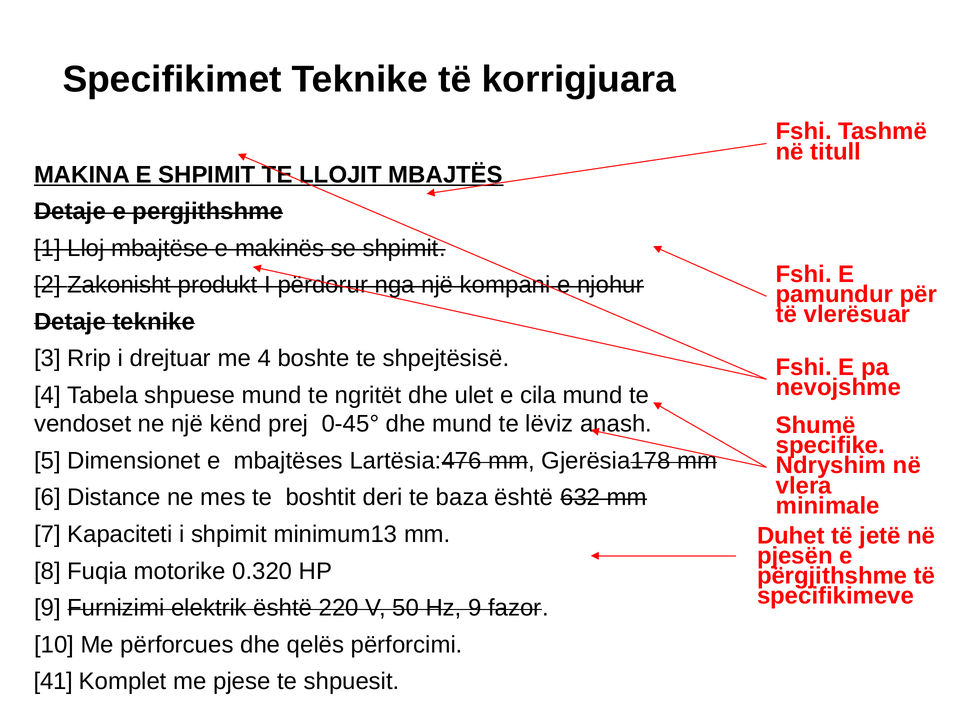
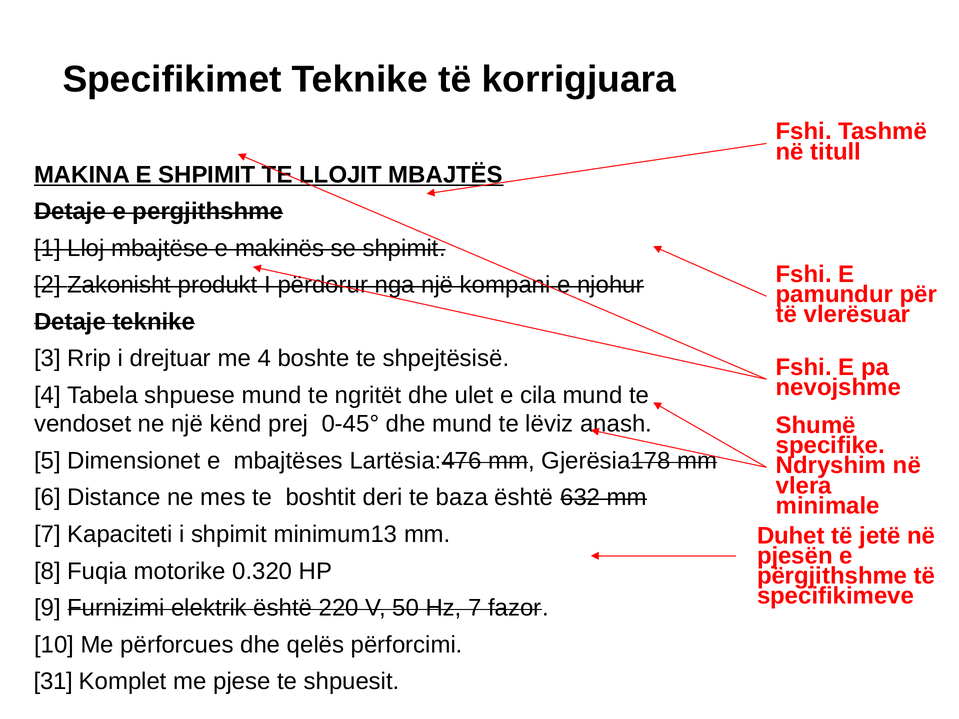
Hz 9: 9 -> 7
41: 41 -> 31
